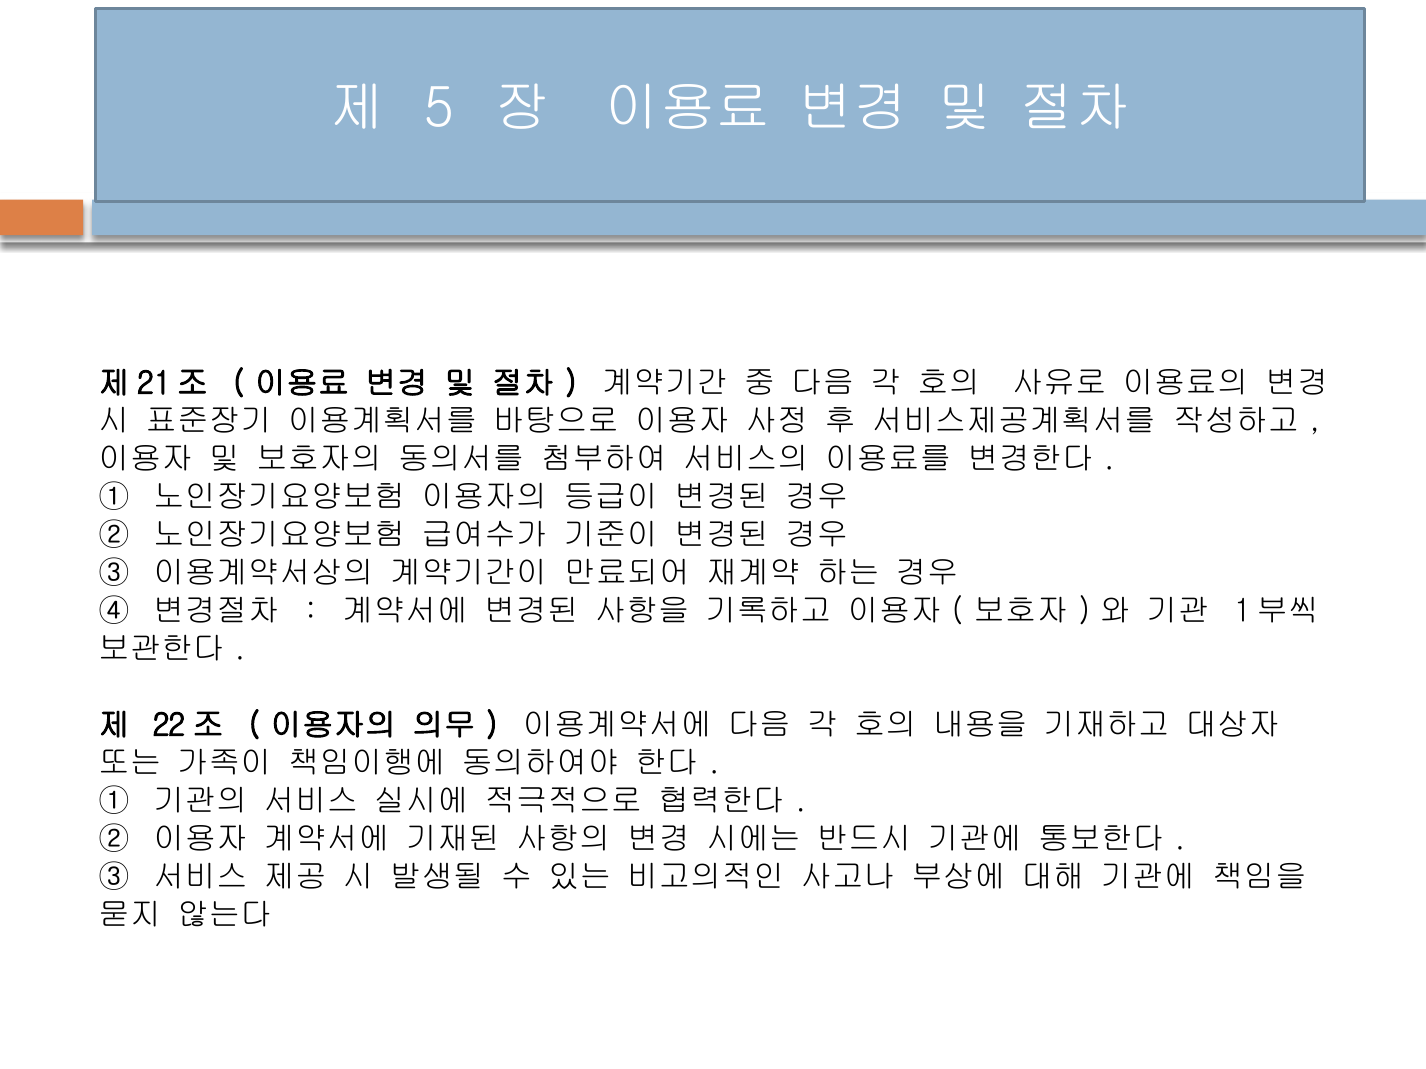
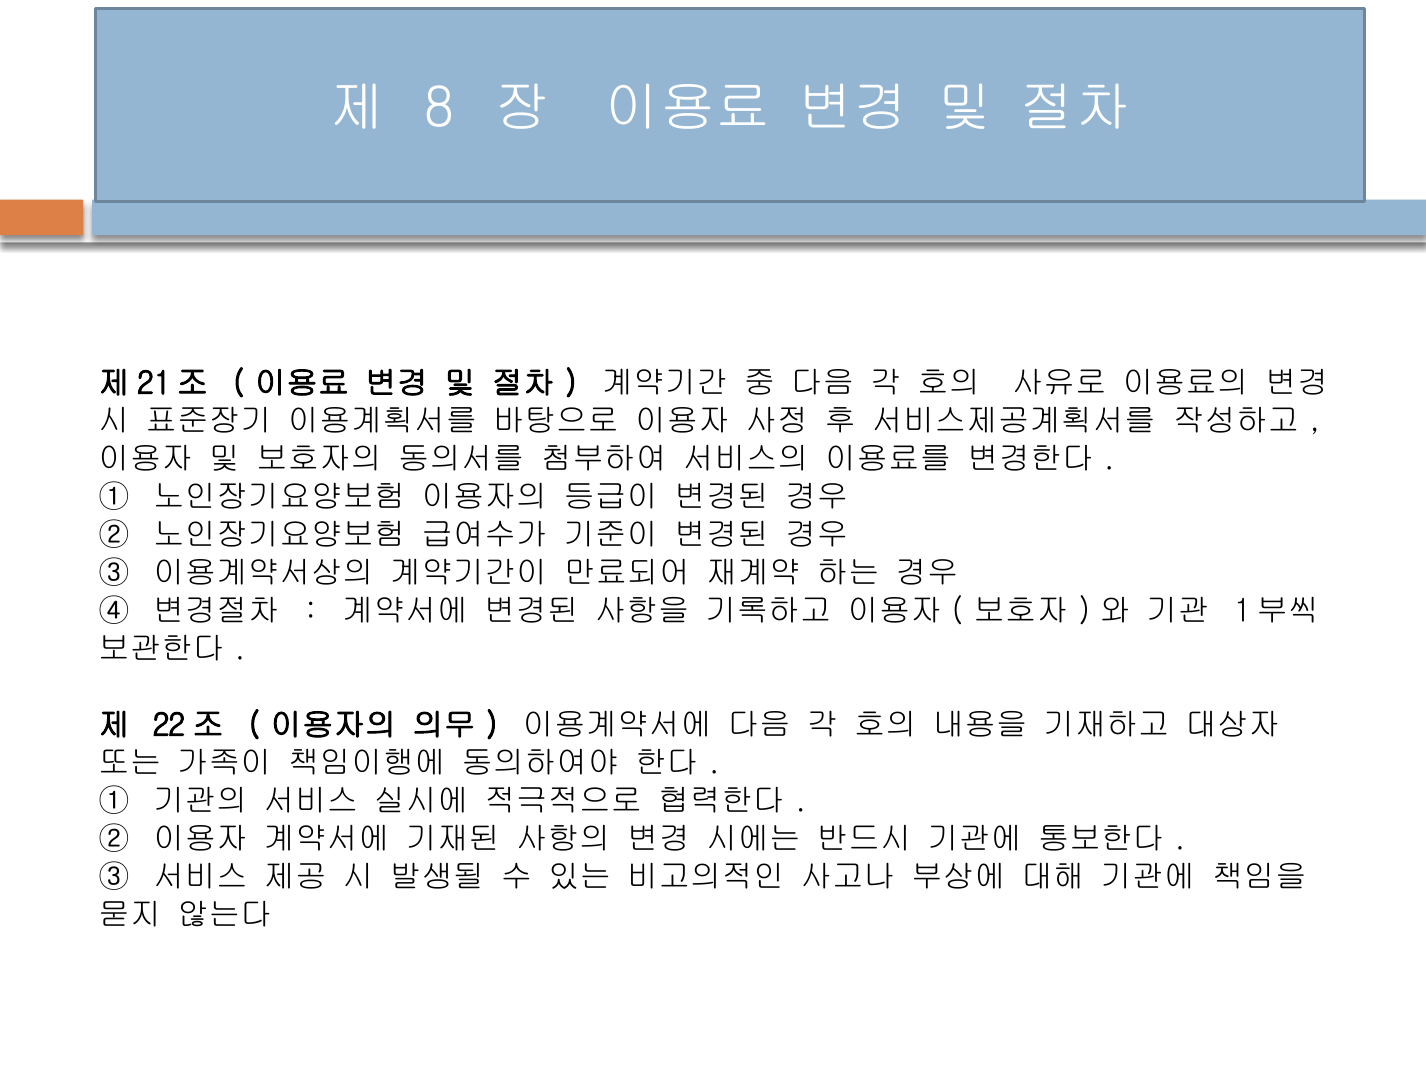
5: 5 -> 8
